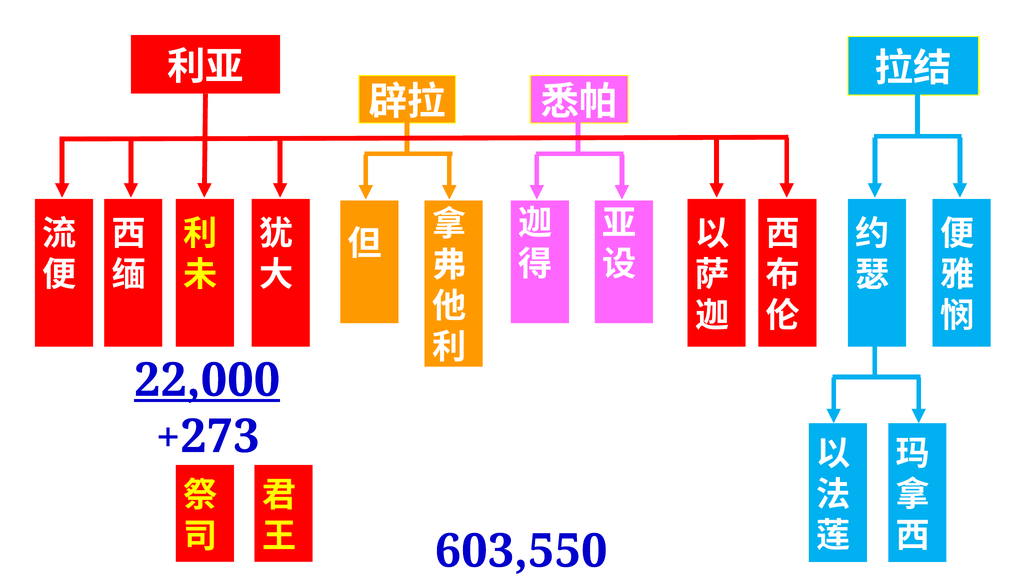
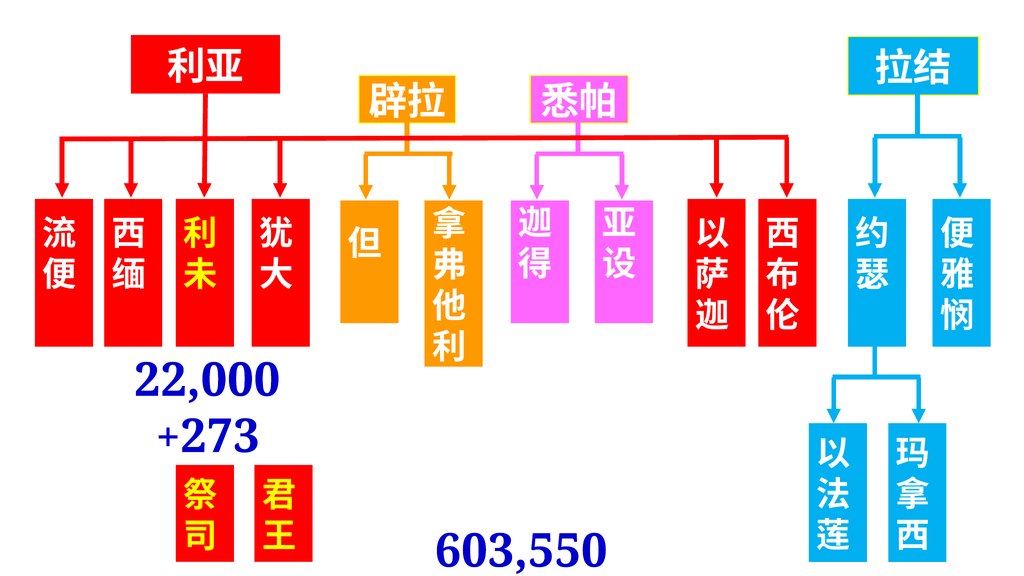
22,000 underline: present -> none
